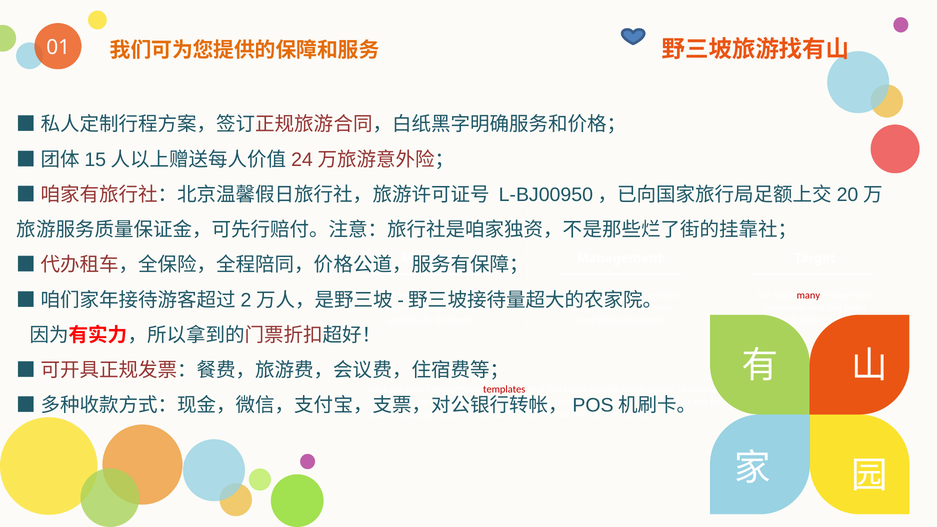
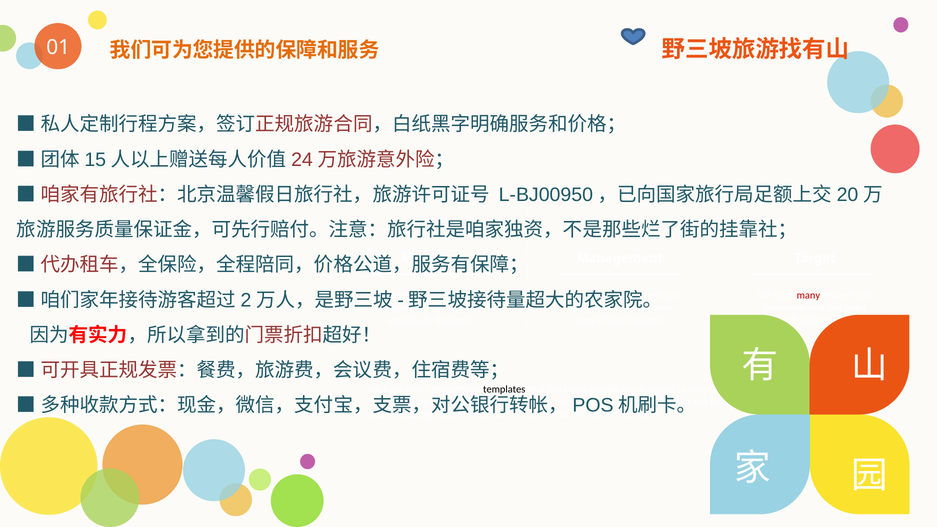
templates at (504, 389) colour: red -> black
